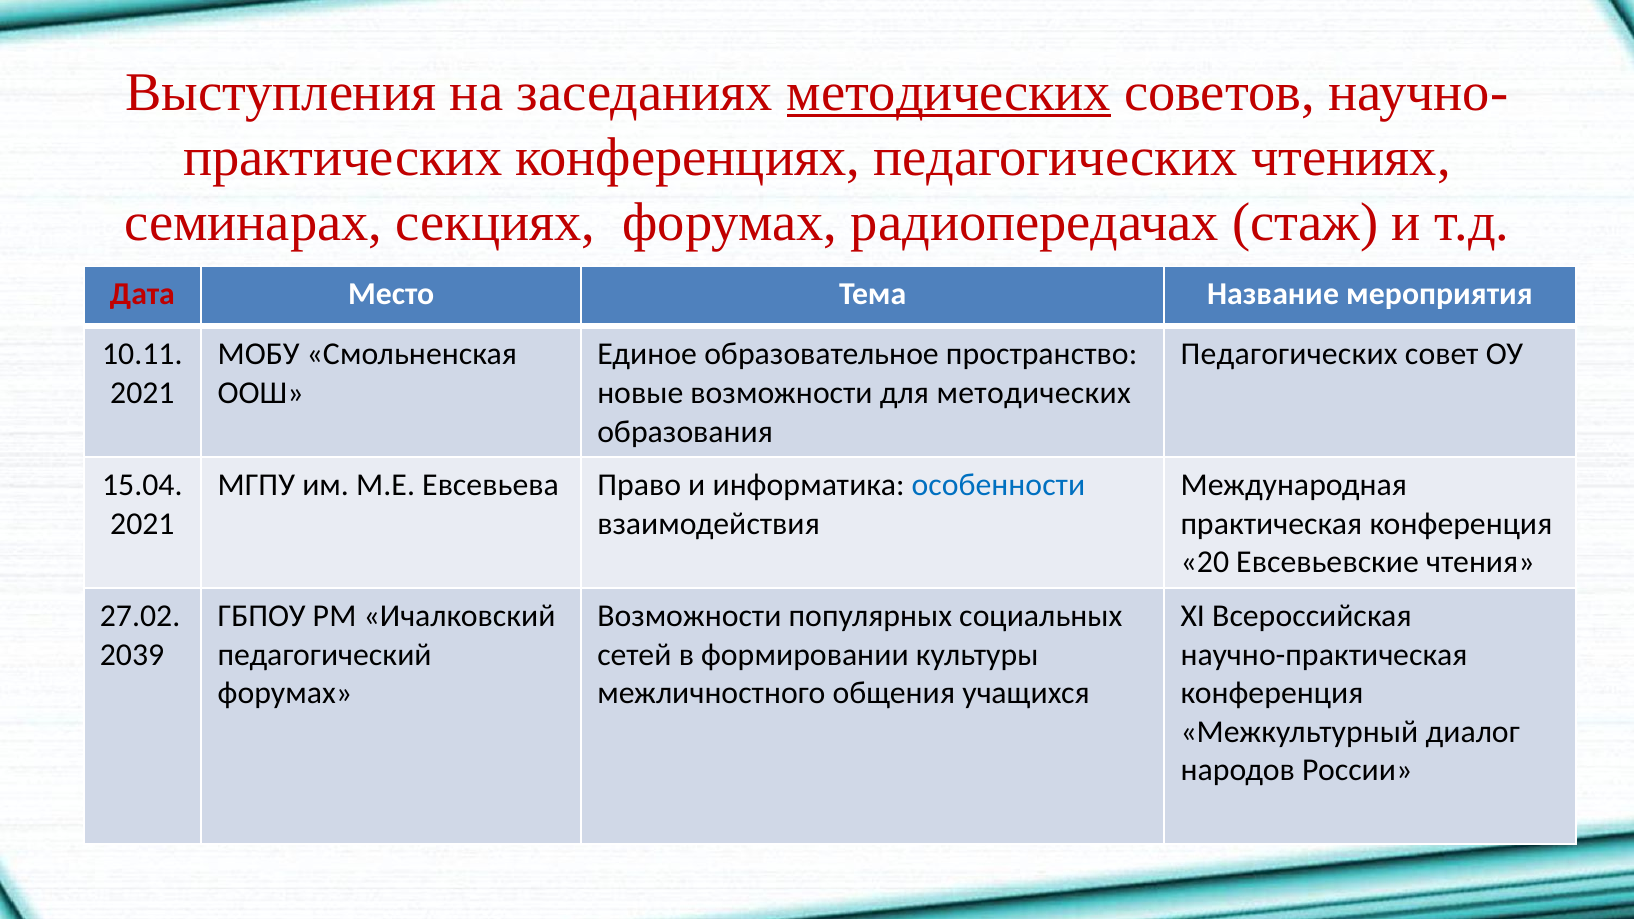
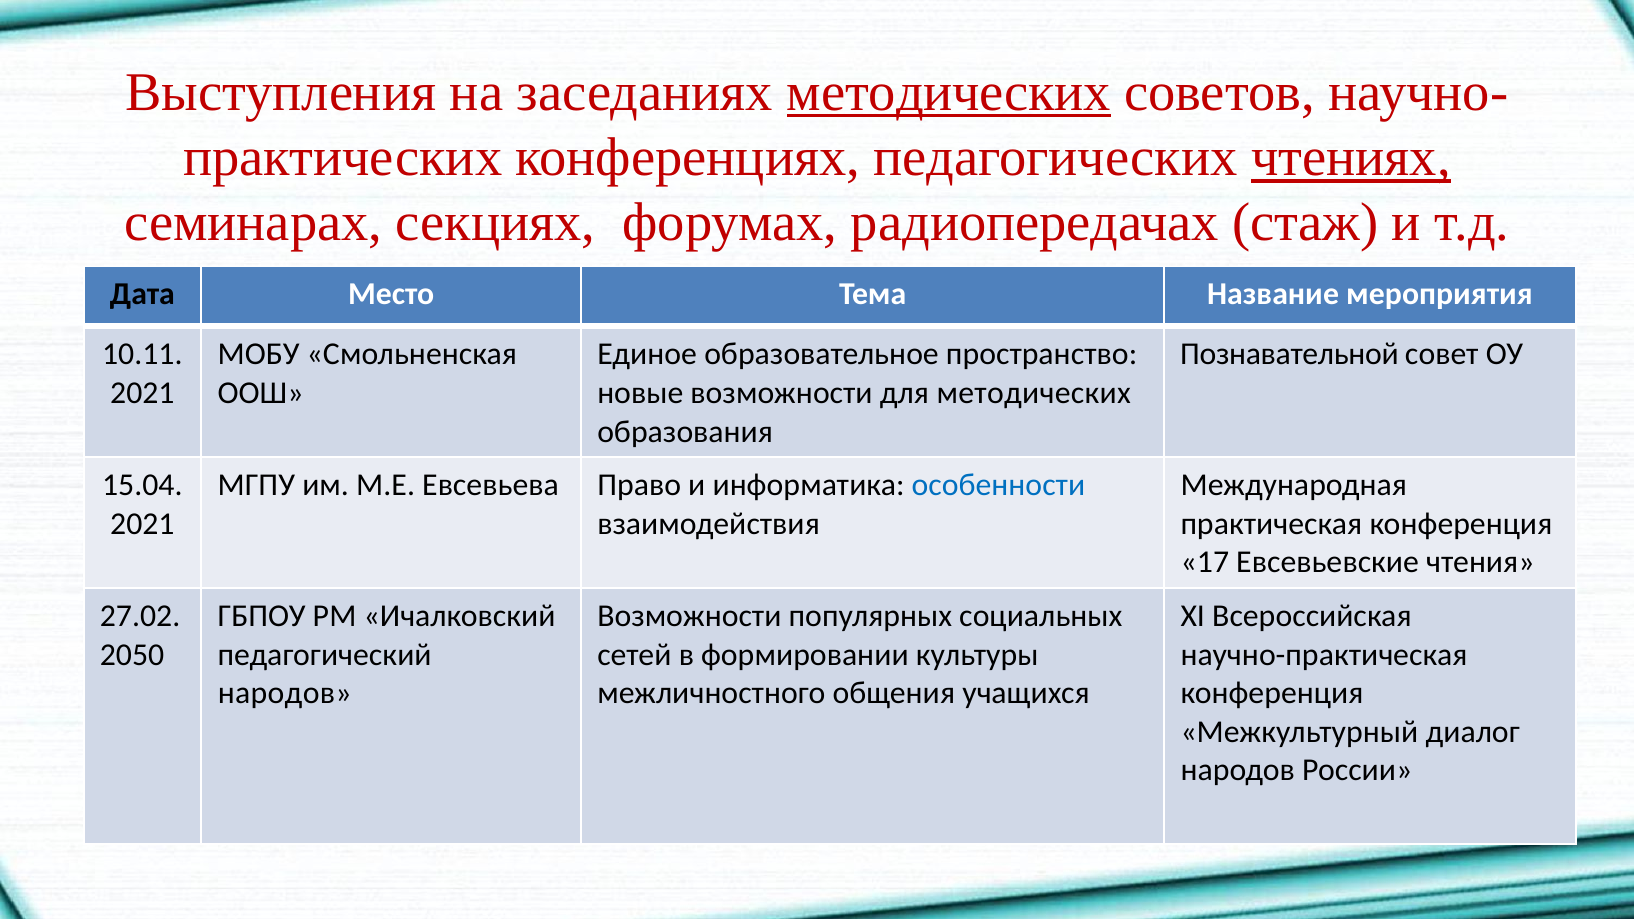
чтениях underline: none -> present
Дата colour: red -> black
Педагогических at (1289, 354): Педагогических -> Познавательной
20: 20 -> 17
2039: 2039 -> 2050
форумах at (285, 693): форумах -> народов
